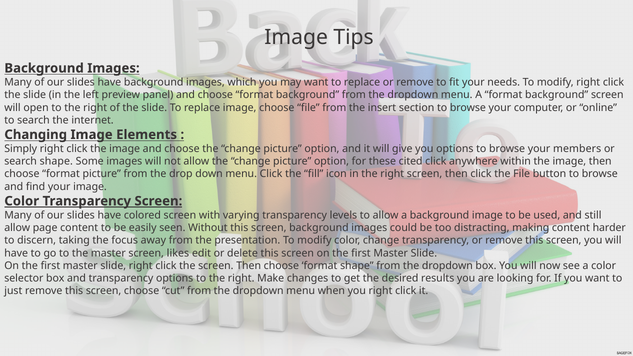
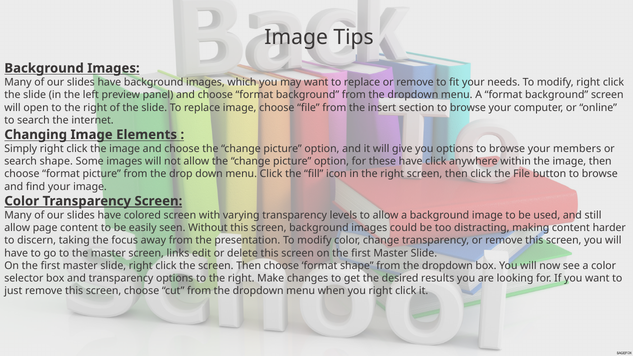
these cited: cited -> have
likes: likes -> links
